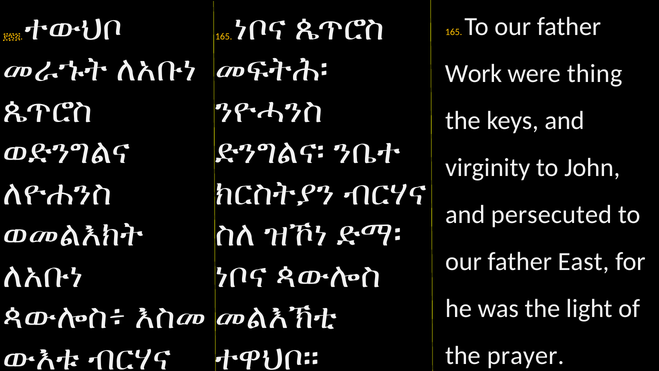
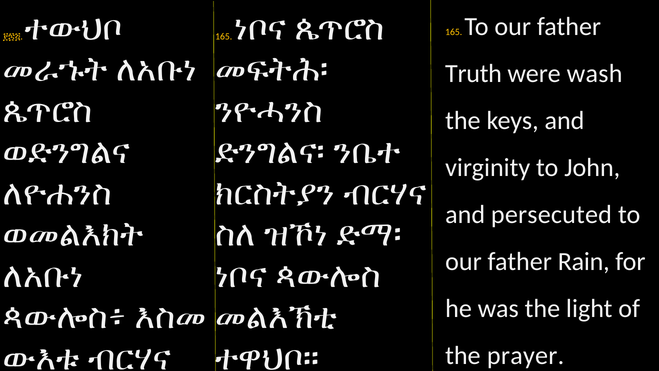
Work: Work -> Truth
thing: thing -> wash
East: East -> Rain
